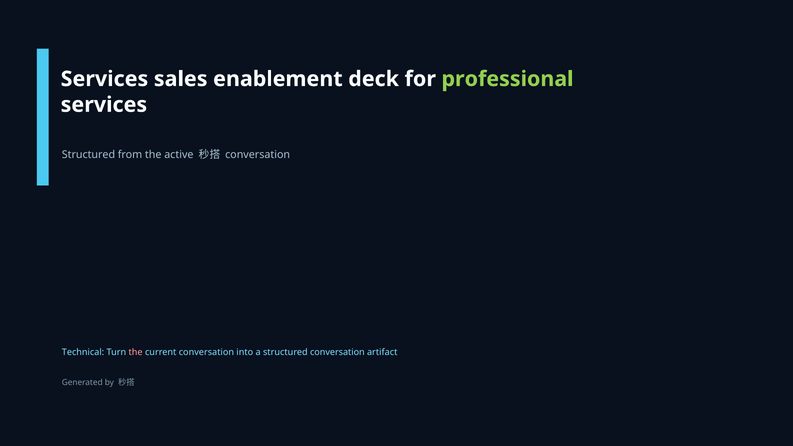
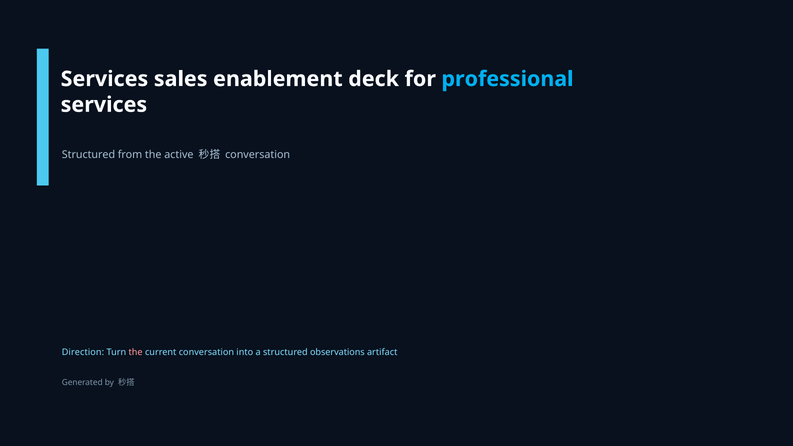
professional colour: light green -> light blue
Technical: Technical -> Direction
structured conversation: conversation -> observations
